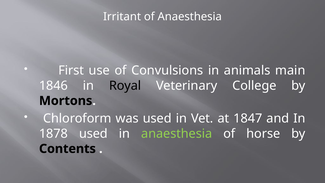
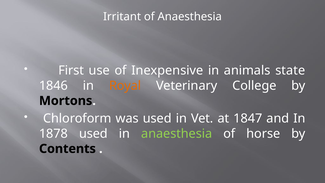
Convulsions: Convulsions -> Inexpensive
main: main -> state
Royal colour: black -> orange
